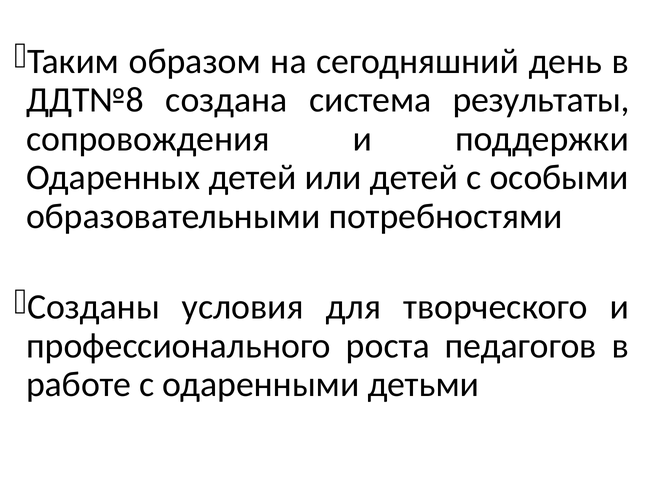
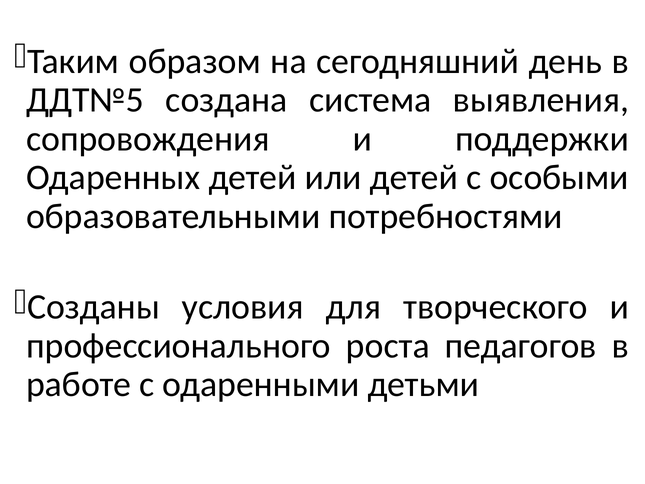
ДДТ№8: ДДТ№8 -> ДДТ№5
результаты: результаты -> выявления
